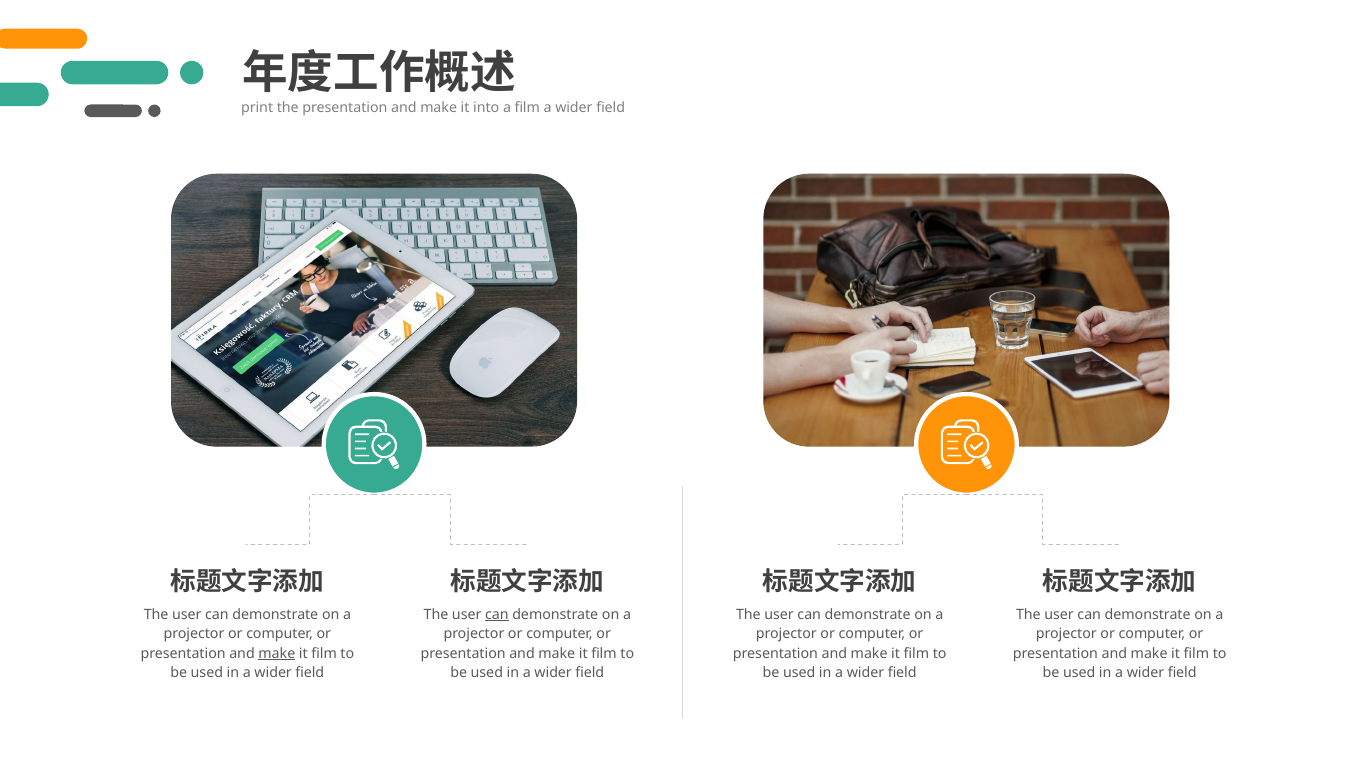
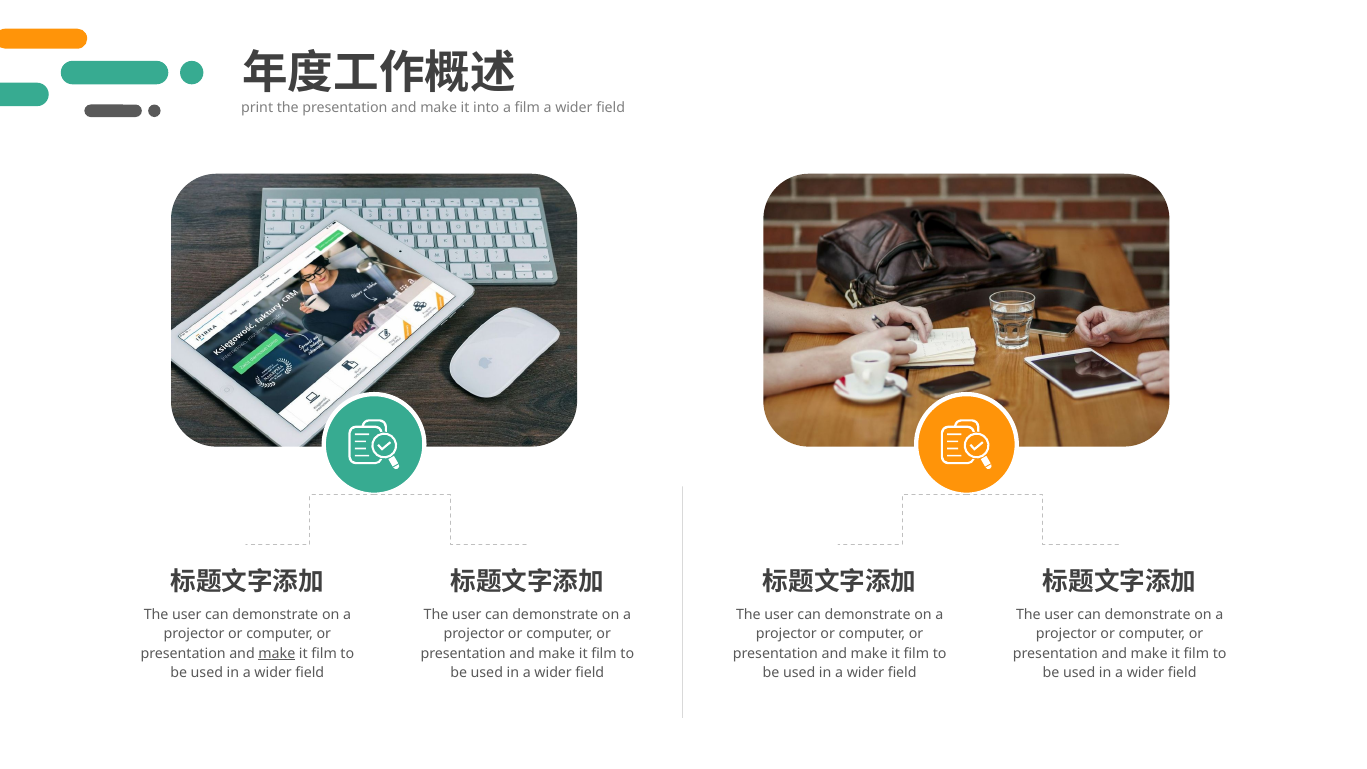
can at (497, 614) underline: present -> none
